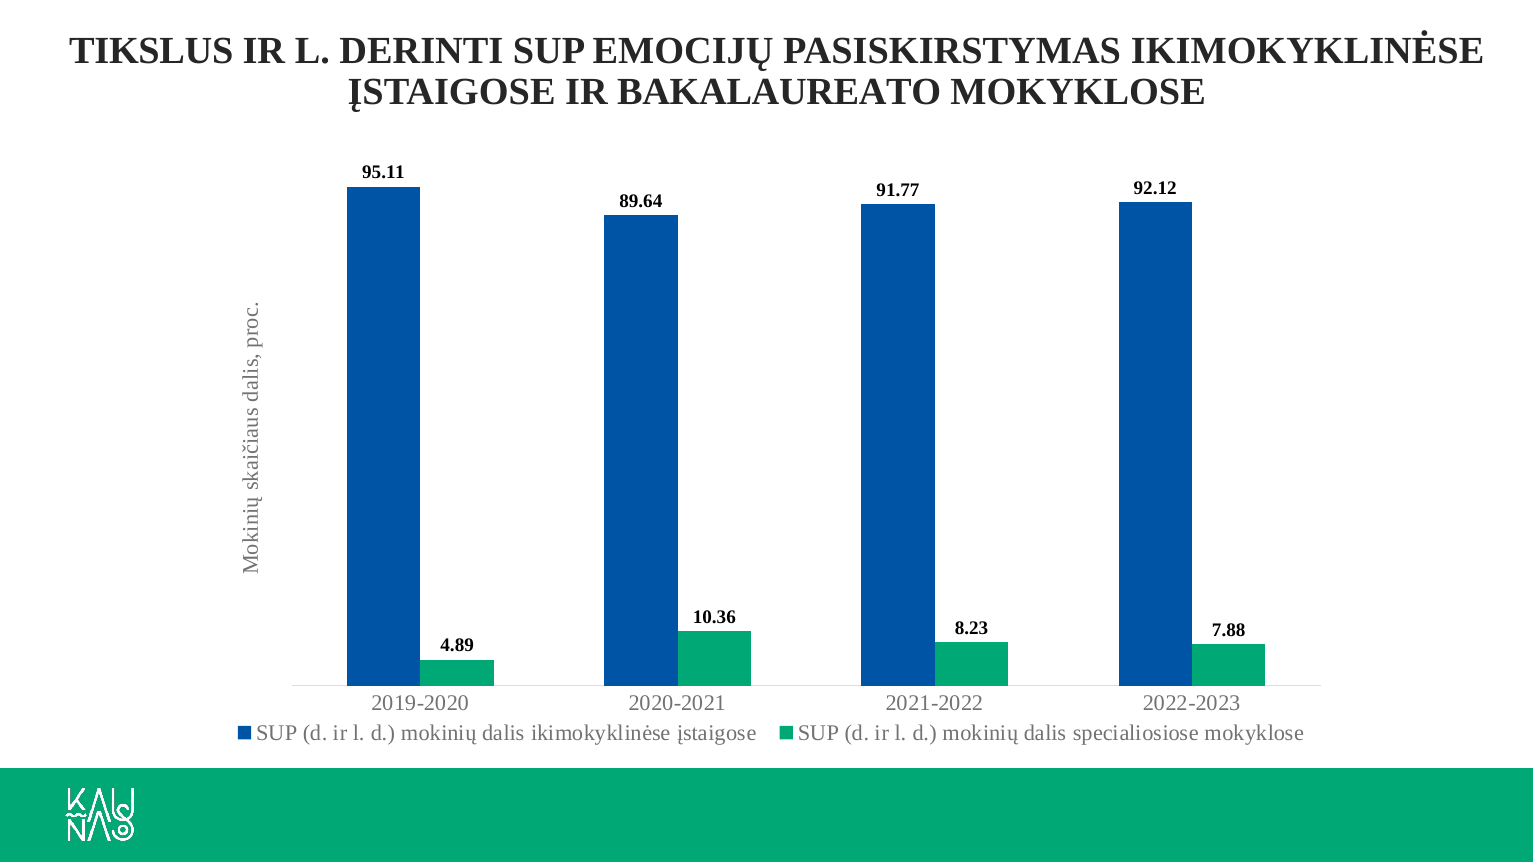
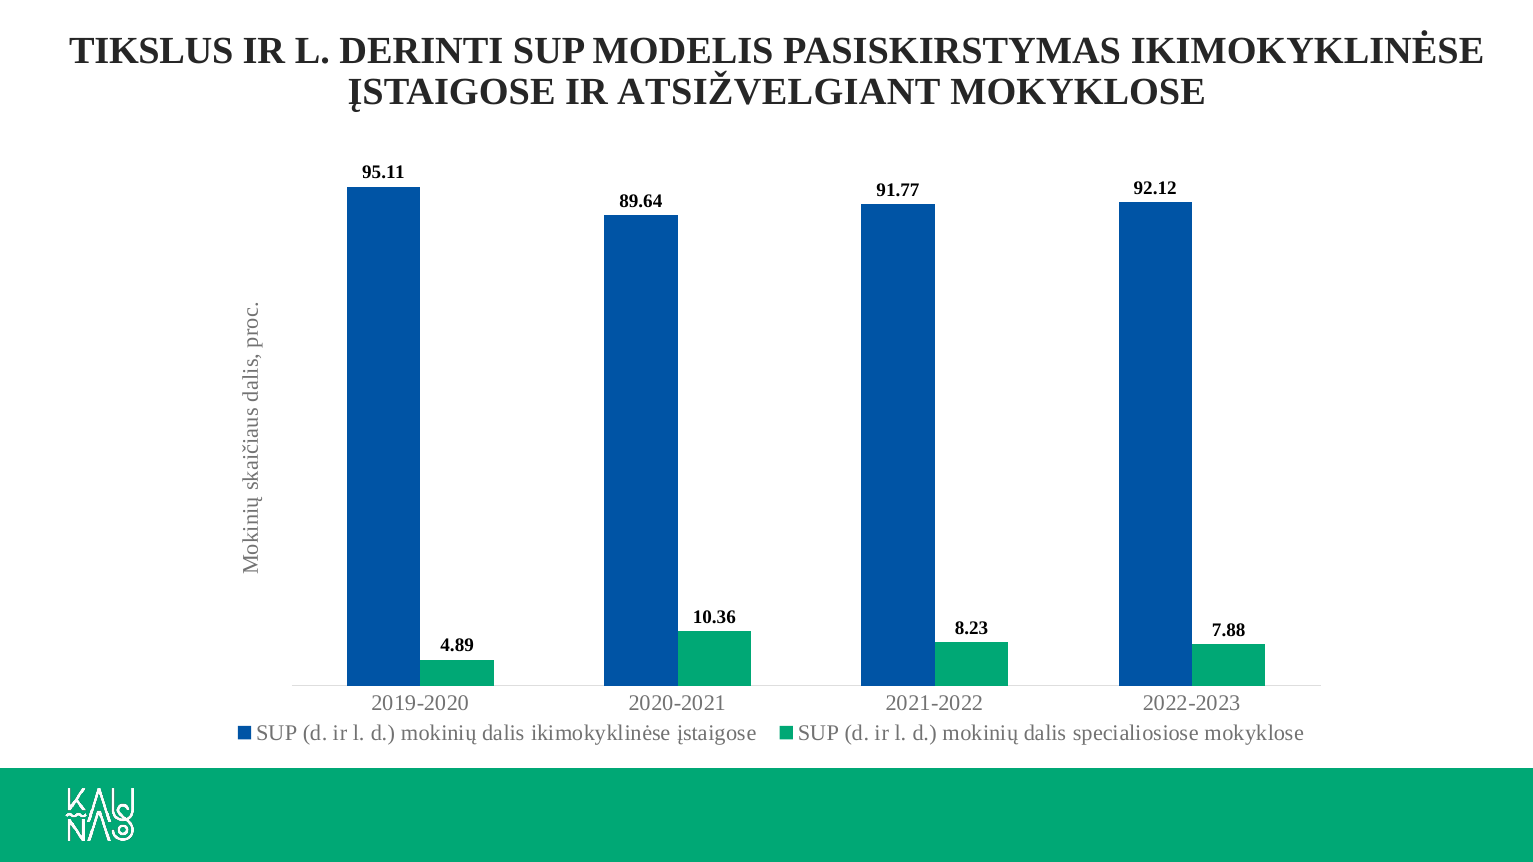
EMOCIJŲ: EMOCIJŲ -> MODELIS
BAKALAUREATO: BAKALAUREATO -> ATSIŽVELGIANT
